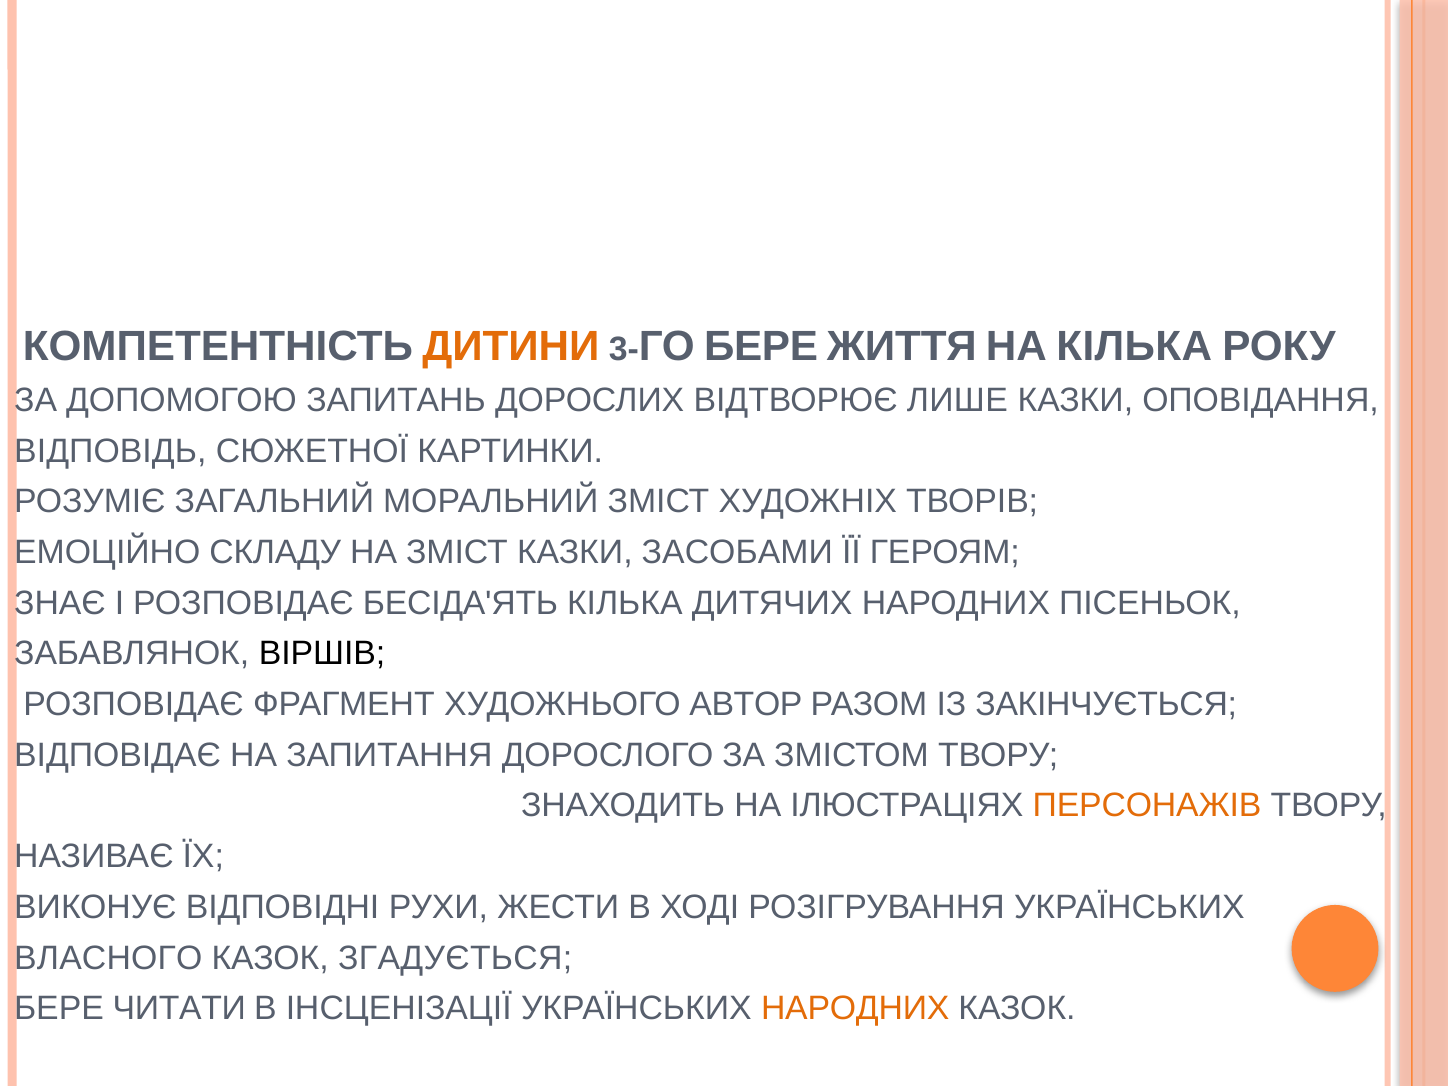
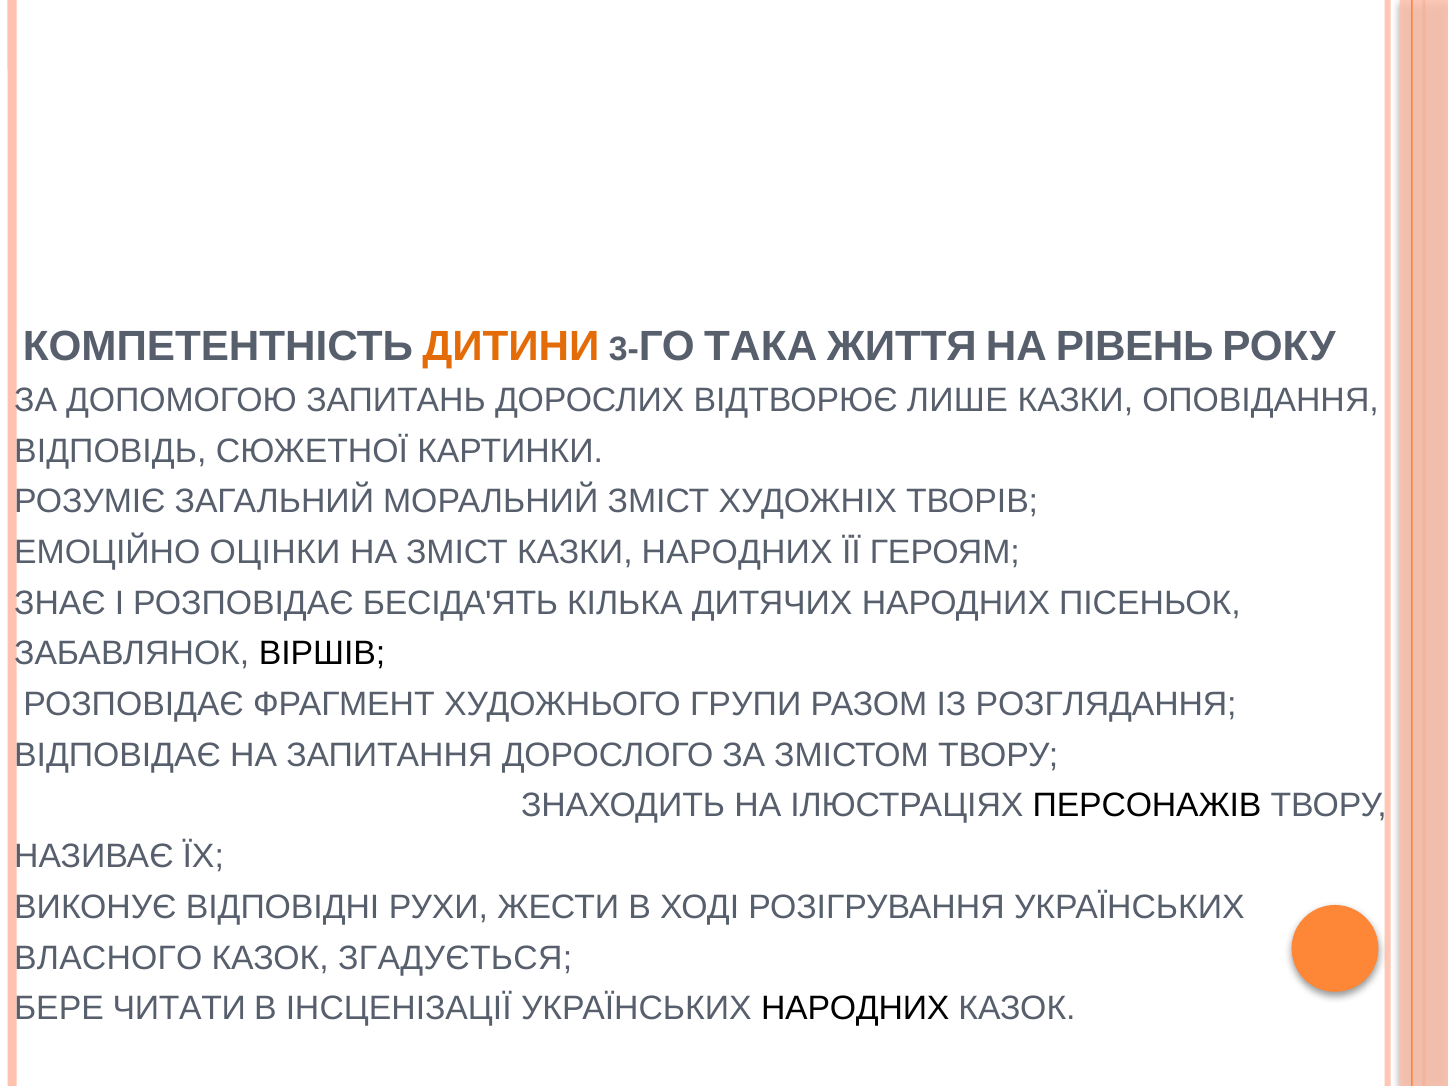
БЕРЕ at (761, 347): БЕРЕ -> ТАКА
НА КІЛЬКА: КІЛЬКА -> РІВЕНЬ
СКЛАДУ: СКЛАДУ -> ОЦІНКИ
КАЗКИ ЗАСОБАМИ: ЗАСОБАМИ -> НАРОДНИХ
АВТОР: АВТОР -> ГРУПИ
ЗАКІНЧУЄТЬСЯ: ЗАКІНЧУЄТЬСЯ -> РОЗГЛЯДАННЯ
ПЕРСОНАЖІВ colour: orange -> black
НАРОДНИХ at (855, 1009) colour: orange -> black
